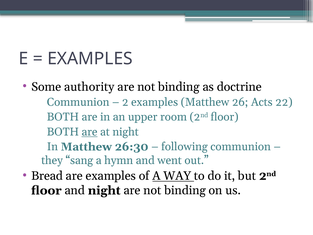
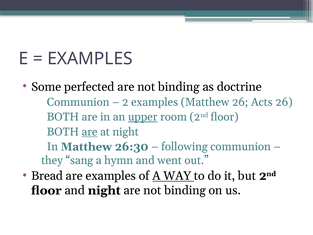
authority: authority -> perfected
Acts 22: 22 -> 26
upper underline: none -> present
